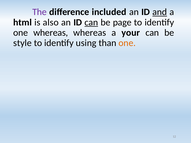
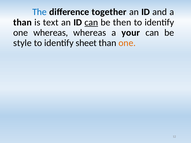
The colour: purple -> blue
included: included -> together
and underline: present -> none
html at (23, 22): html -> than
also: also -> text
page: page -> then
using: using -> sheet
